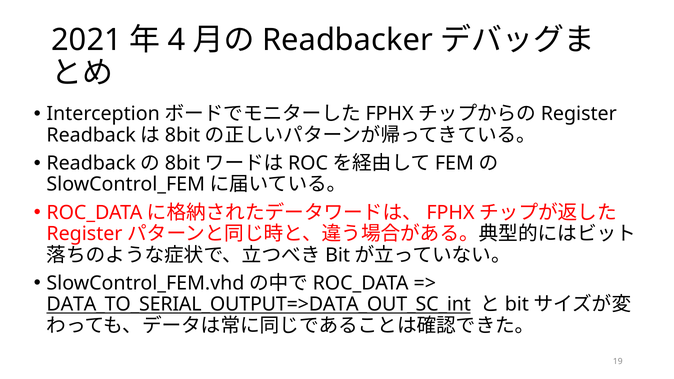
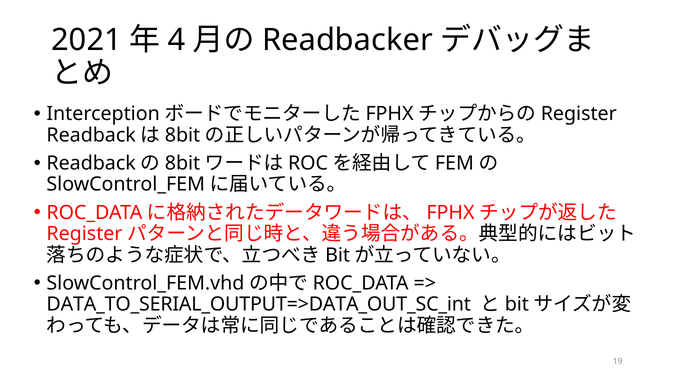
DATA_TO_SERIAL_OUTPUT=>DATA_OUT_SC_int underline: present -> none
